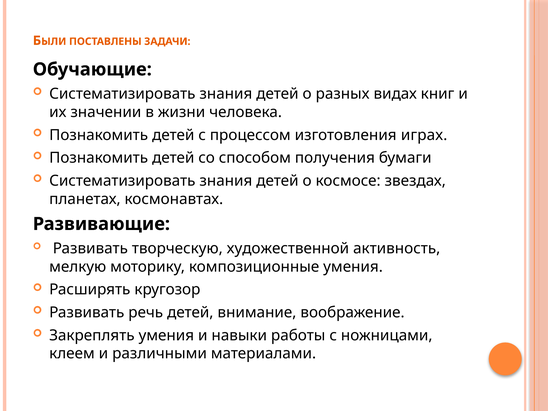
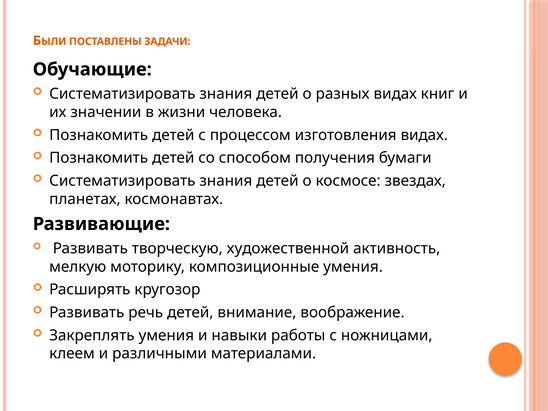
изготовления играх: играх -> видах
